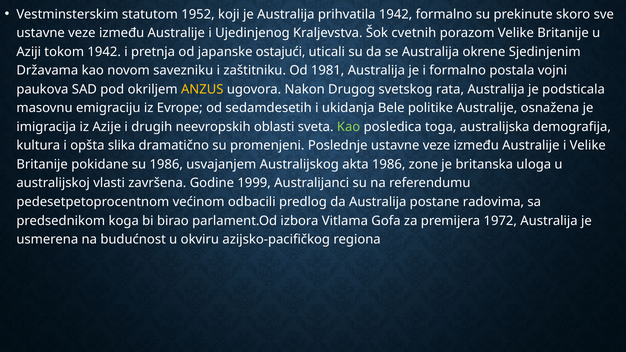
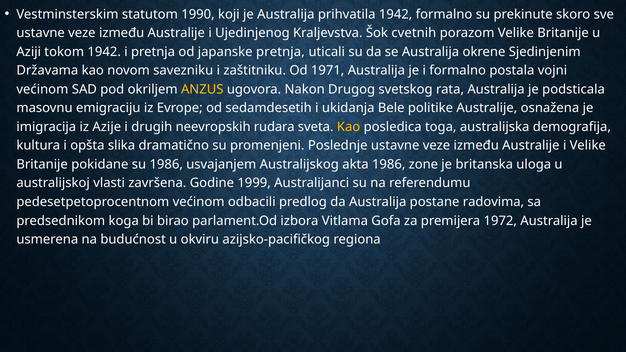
1952: 1952 -> 1990
japanske ostajući: ostajući -> pretnja
1981: 1981 -> 1971
paukova at (42, 89): paukova -> većinom
oblasti: oblasti -> rudara
Kao at (349, 127) colour: light green -> yellow
